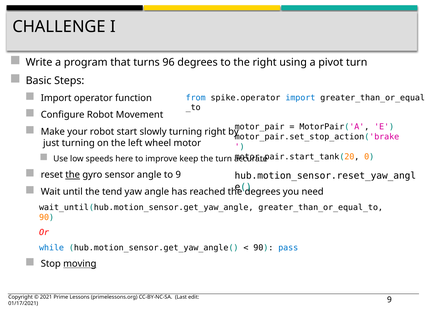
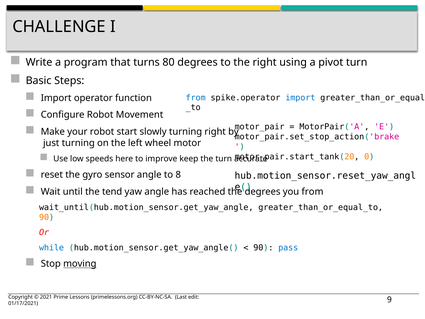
96: 96 -> 80
the at (73, 175) underline: present -> none
to 9: 9 -> 8
you need: need -> from
